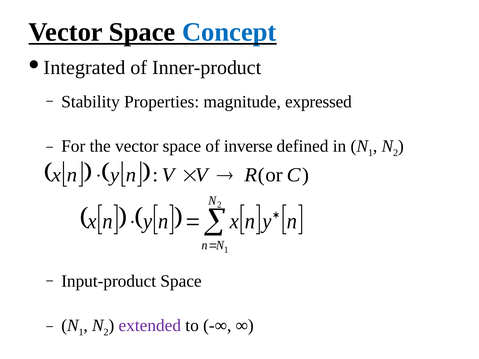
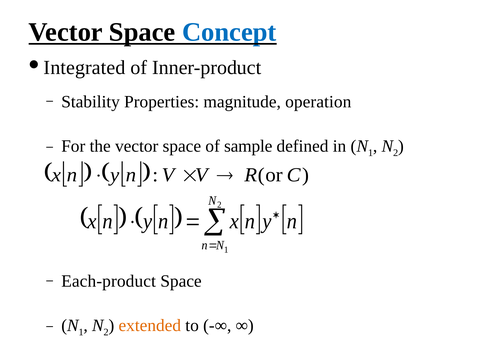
expressed: expressed -> operation
inverse: inverse -> sample
Input-product: Input-product -> Each-product
extended colour: purple -> orange
